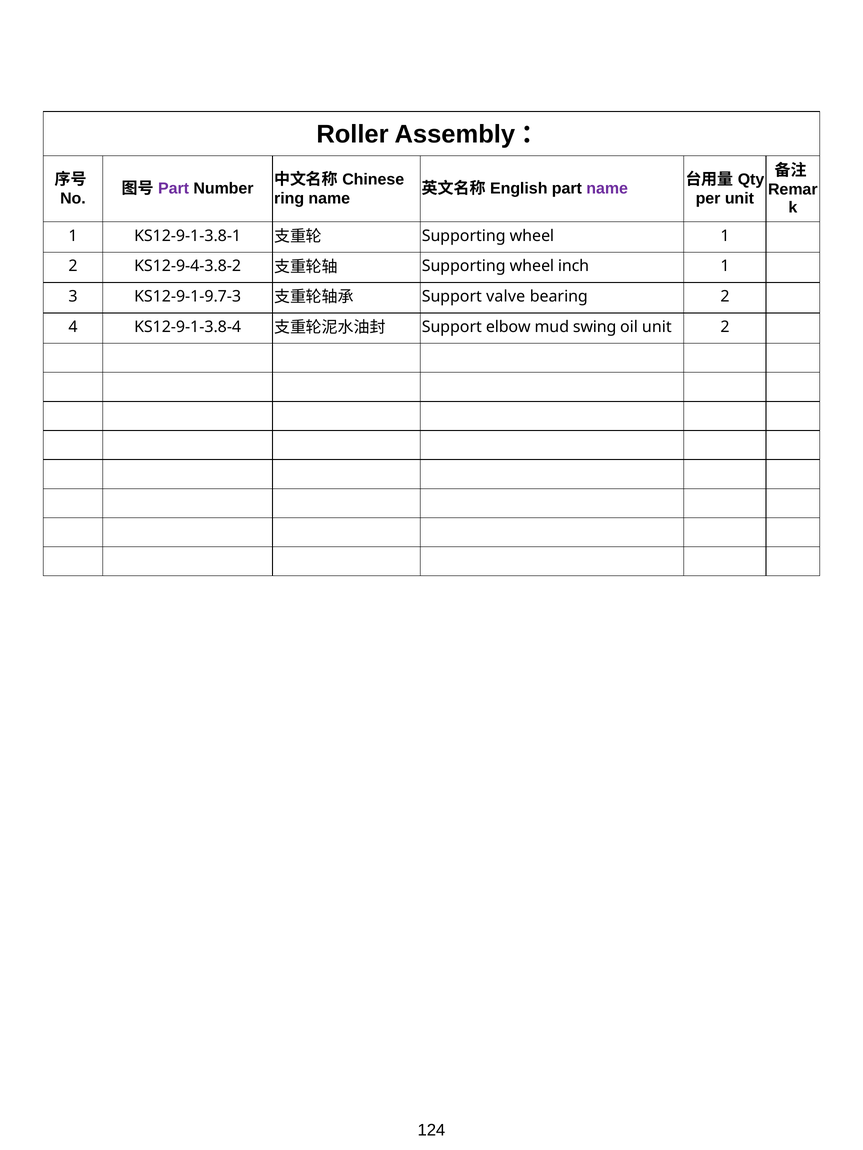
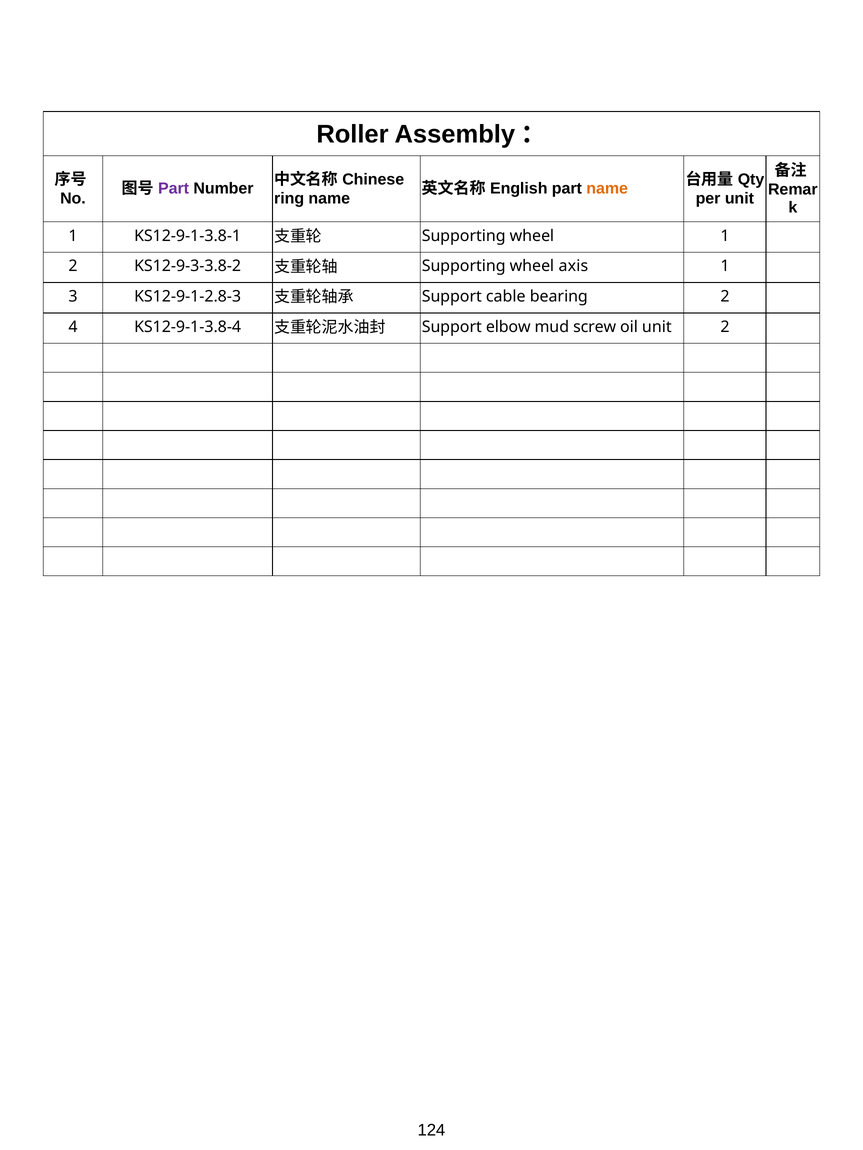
name at (607, 188) colour: purple -> orange
KS12-9-4-3.8-2: KS12-9-4-3.8-2 -> KS12-9-3-3.8-2
inch: inch -> axis
KS12-9-1-9.7-3: KS12-9-1-9.7-3 -> KS12-9-1-2.8-3
valve: valve -> cable
swing: swing -> screw
